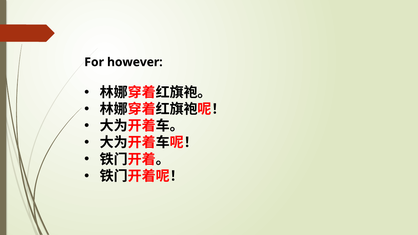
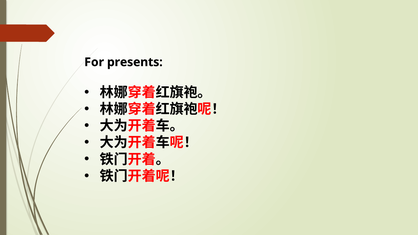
however: however -> presents
